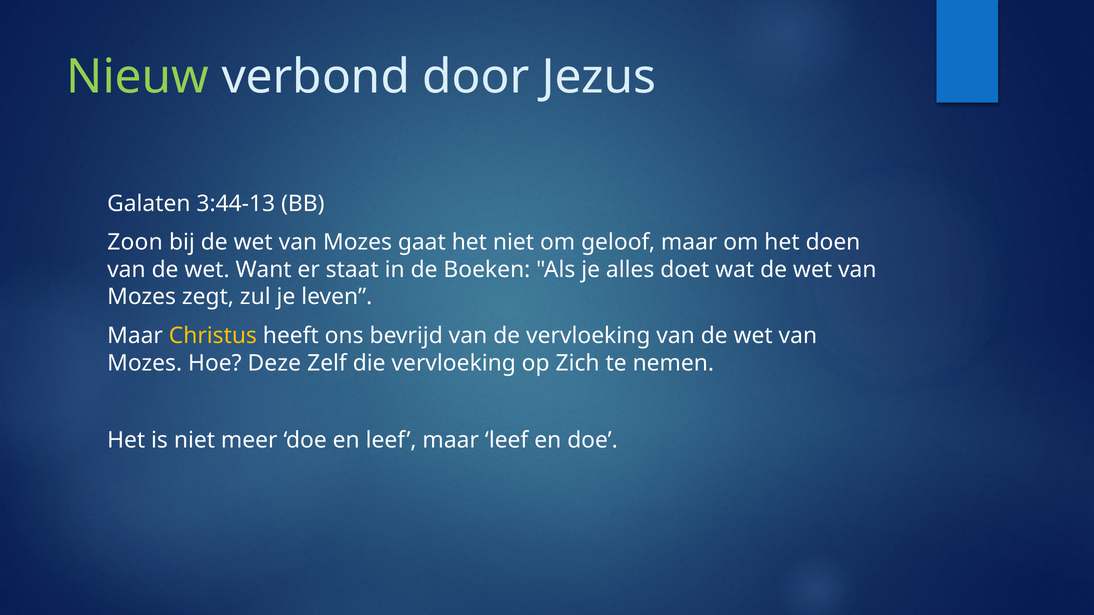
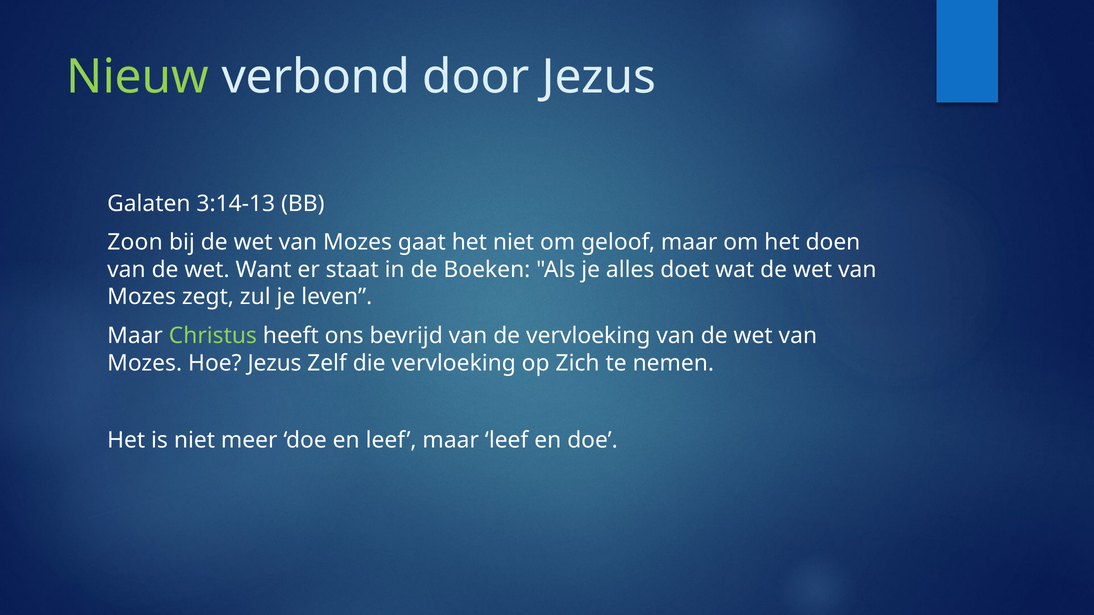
3:44-13: 3:44-13 -> 3:14-13
Christus colour: yellow -> light green
Hoe Deze: Deze -> Jezus
